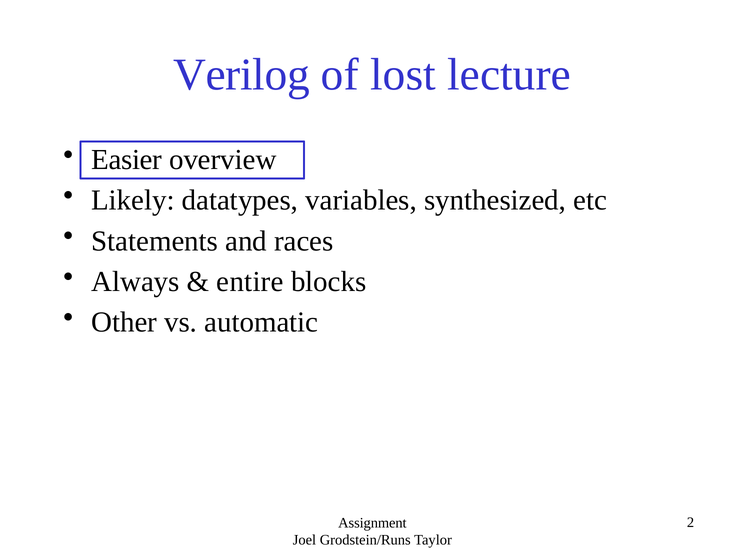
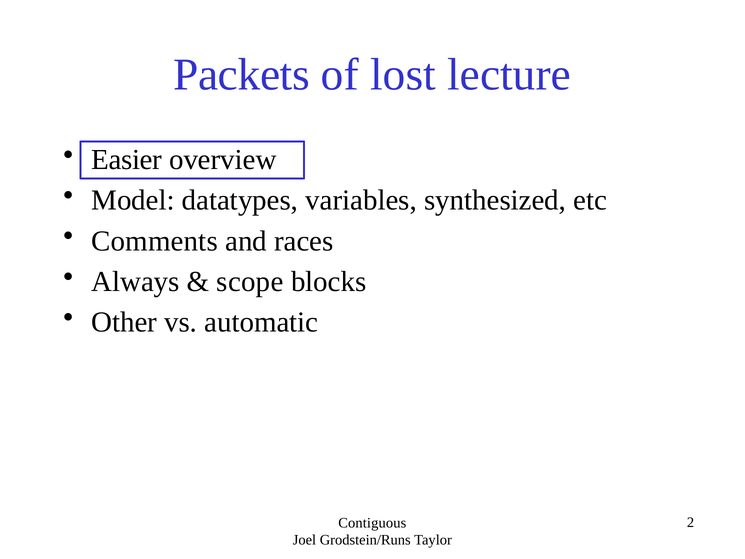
Verilog: Verilog -> Packets
Likely: Likely -> Model
Statements: Statements -> Comments
entire: entire -> scope
Assignment: Assignment -> Contiguous
